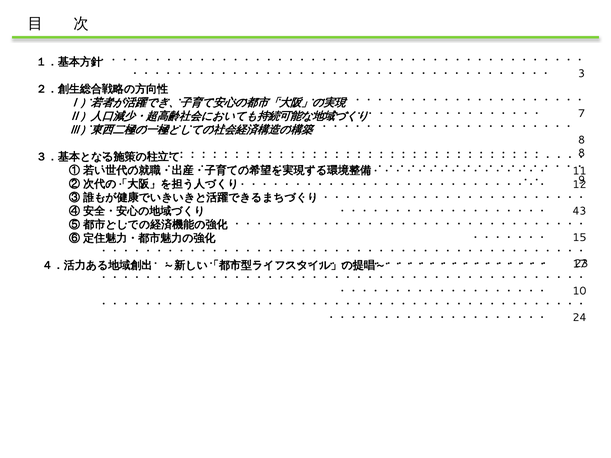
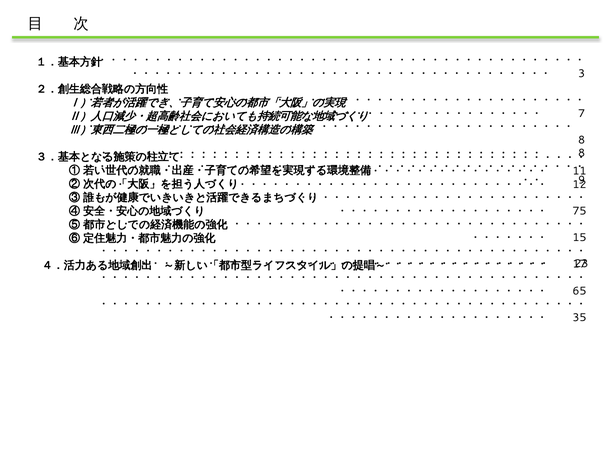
43: 43 -> 75
10: 10 -> 65
24: 24 -> 35
